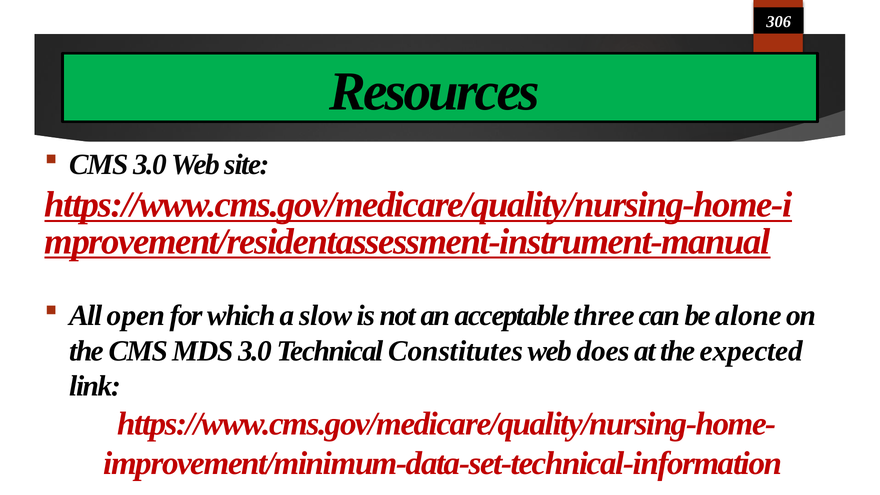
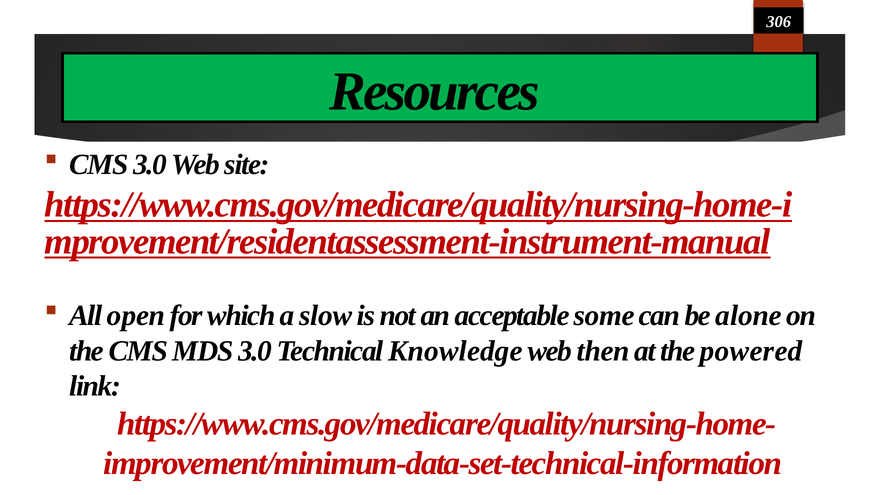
three: three -> some
Constitutes: Constitutes -> Knowledge
does: does -> then
expected: expected -> powered
